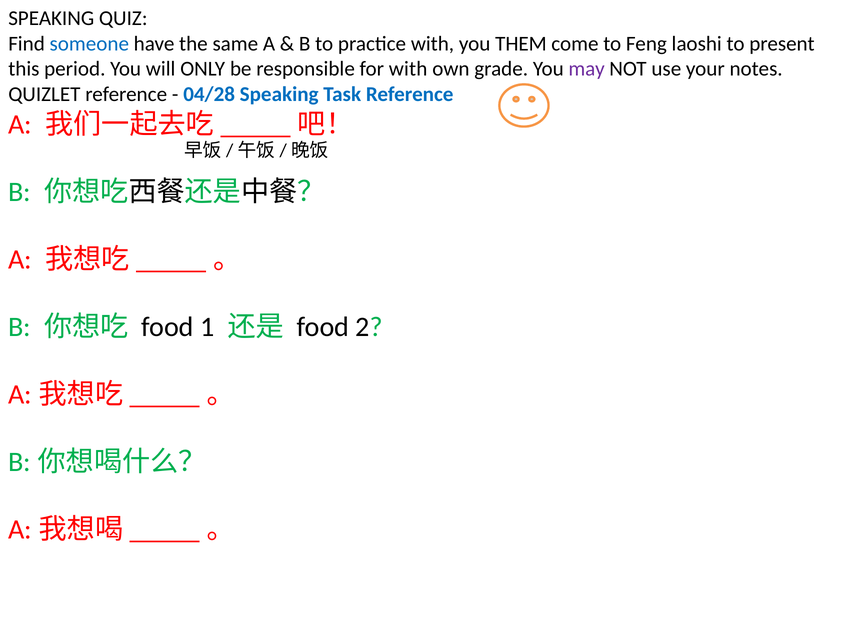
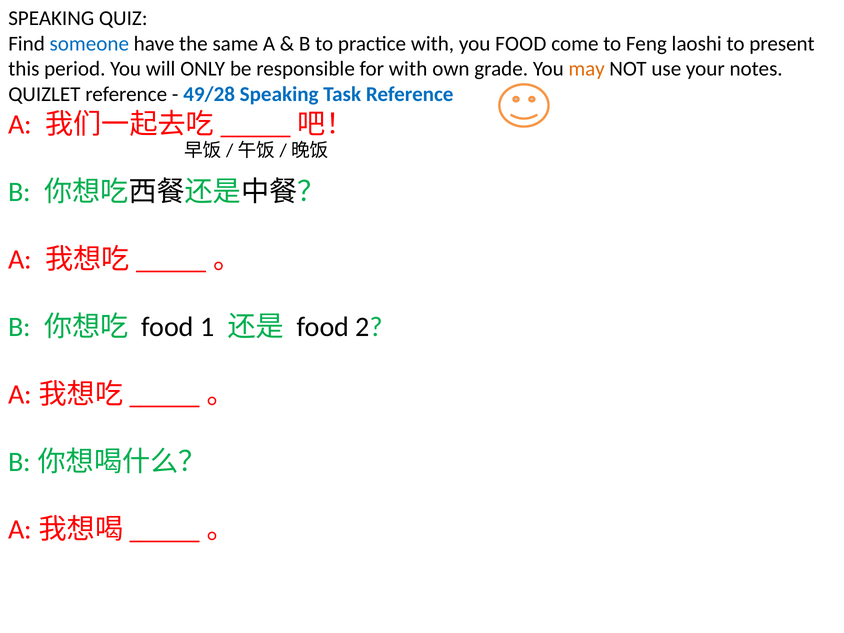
you THEM: THEM -> FOOD
may colour: purple -> orange
04/28: 04/28 -> 49/28
